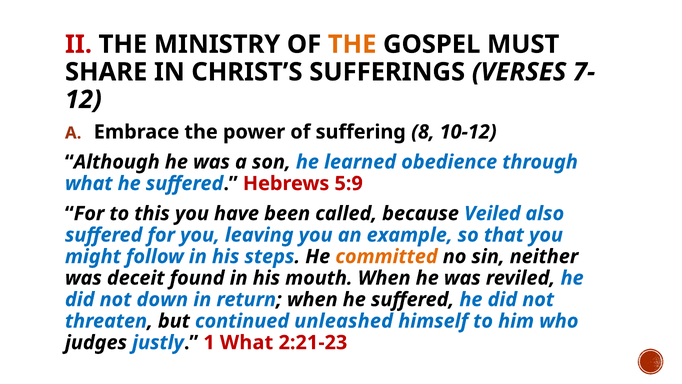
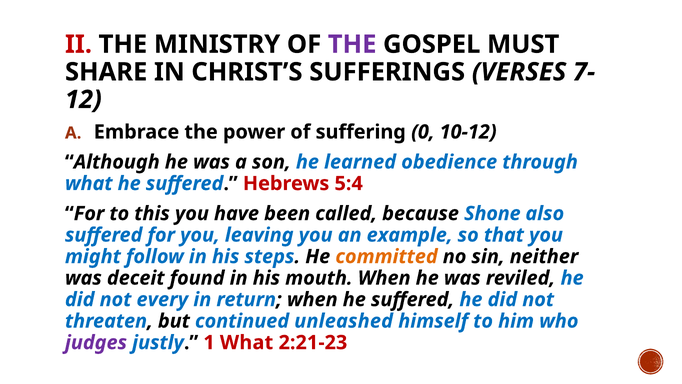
THE at (352, 44) colour: orange -> purple
8: 8 -> 0
5:9: 5:9 -> 5:4
Veiled: Veiled -> Shone
down: down -> every
judges colour: black -> purple
